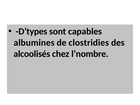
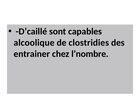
D’types: D’types -> D’caillé
albumines: albumines -> alcoolique
alcoolisés: alcoolisés -> entrainer
